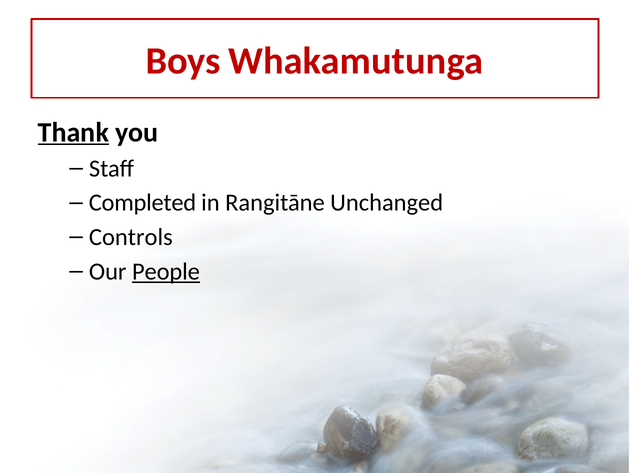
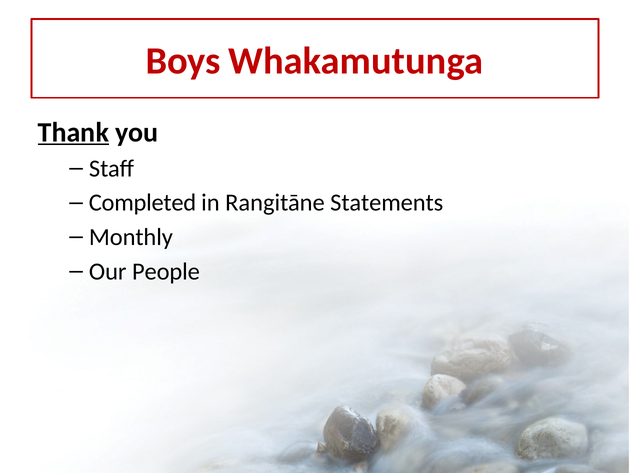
Unchanged: Unchanged -> Statements
Controls: Controls -> Monthly
People underline: present -> none
